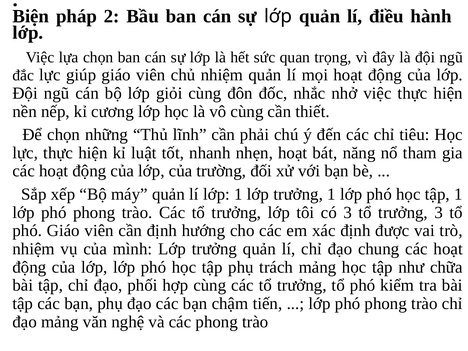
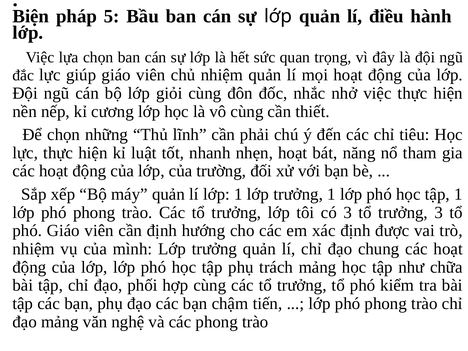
2: 2 -> 5
